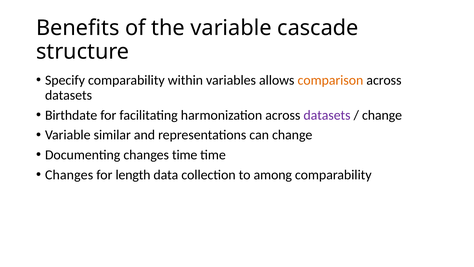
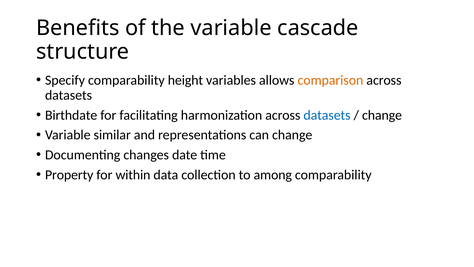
within: within -> height
datasets at (327, 115) colour: purple -> blue
changes time: time -> date
Changes at (69, 175): Changes -> Property
length: length -> within
